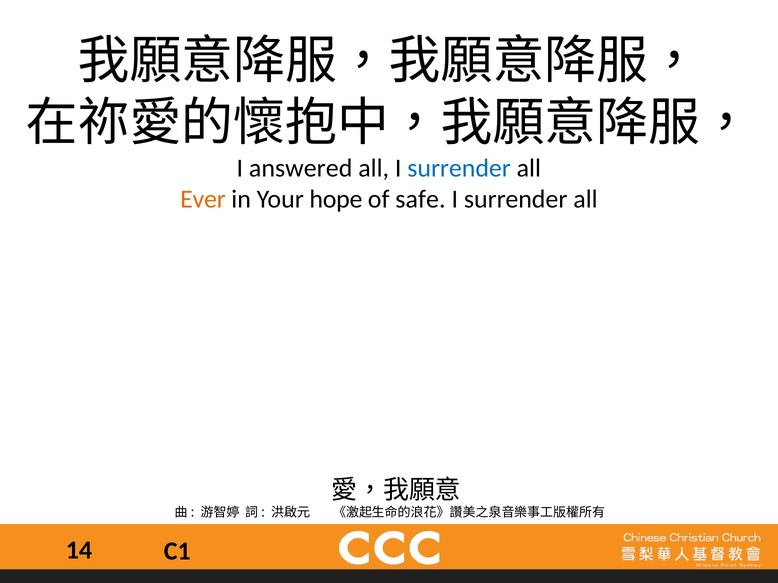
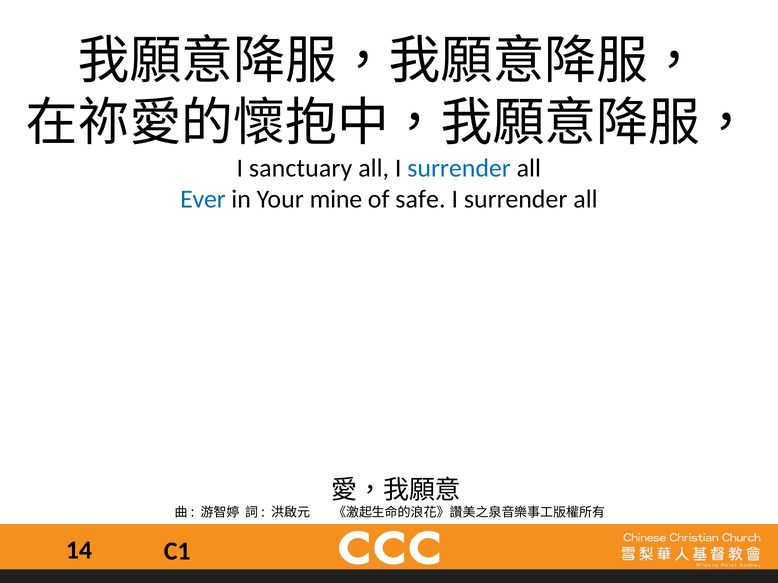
answered: answered -> sanctuary
Ever colour: orange -> blue
hope: hope -> mine
